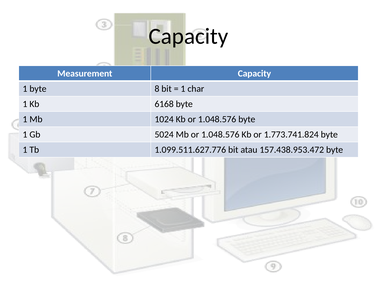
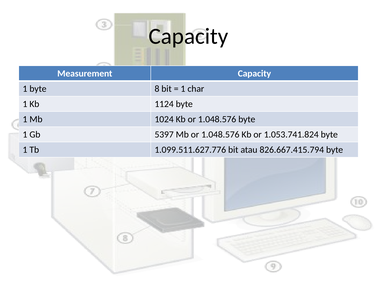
6168: 6168 -> 1124
5024: 5024 -> 5397
1.773.741.824: 1.773.741.824 -> 1.053.741.824
157.438.953.472: 157.438.953.472 -> 826.667.415.794
